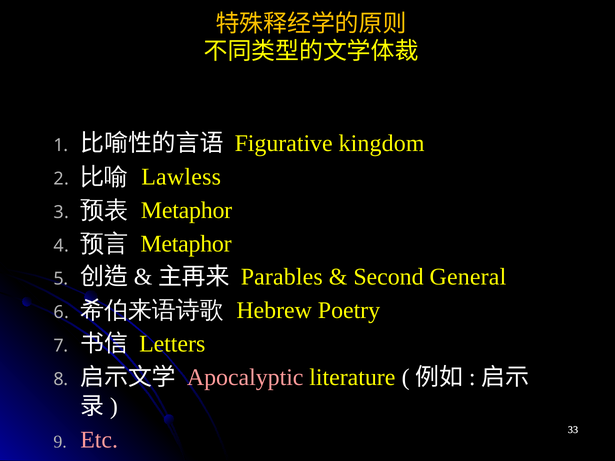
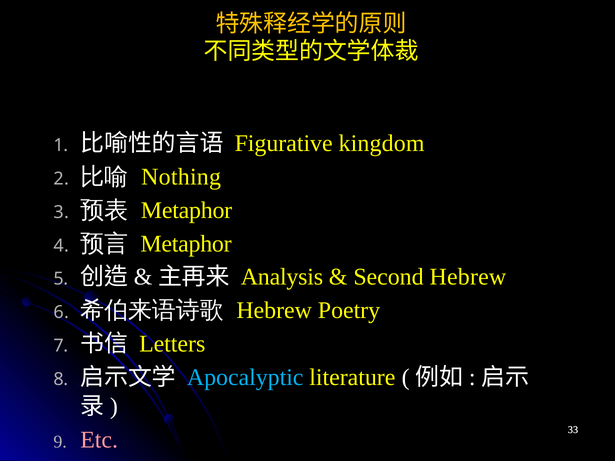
Lawless: Lawless -> Nothing
Parables: Parables -> Analysis
Second General: General -> Hebrew
Apocalyptic colour: pink -> light blue
